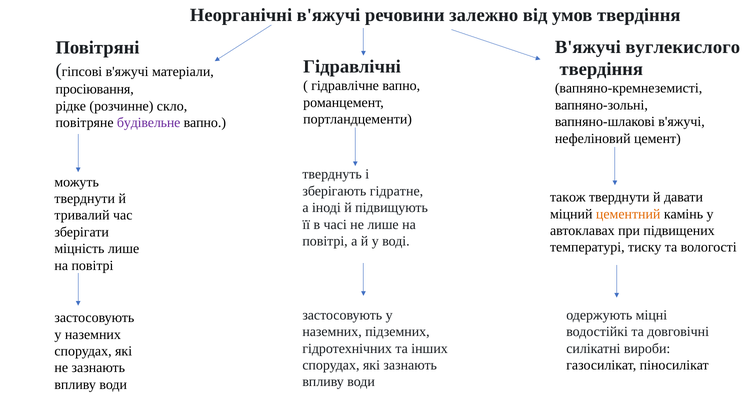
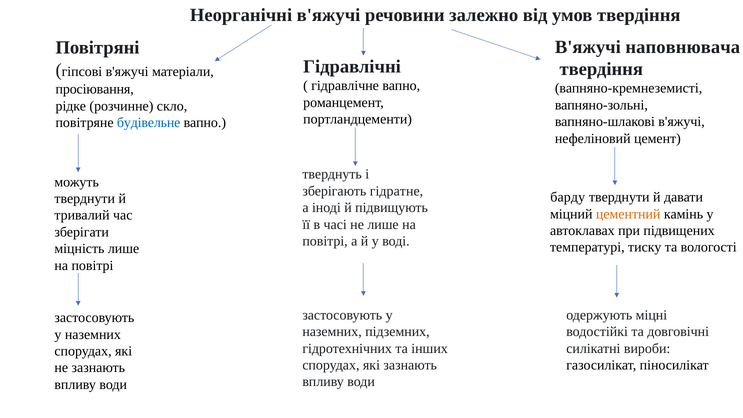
вуглекислого: вуглекислого -> наповнювача
будівельне colour: purple -> blue
також: також -> барду
